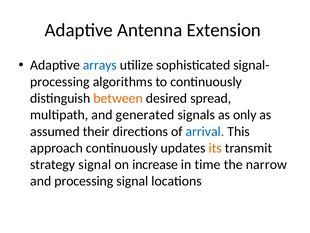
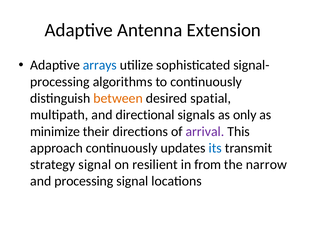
spread: spread -> spatial
generated: generated -> directional
assumed: assumed -> minimize
arrival colour: blue -> purple
its colour: orange -> blue
increase: increase -> resilient
time: time -> from
